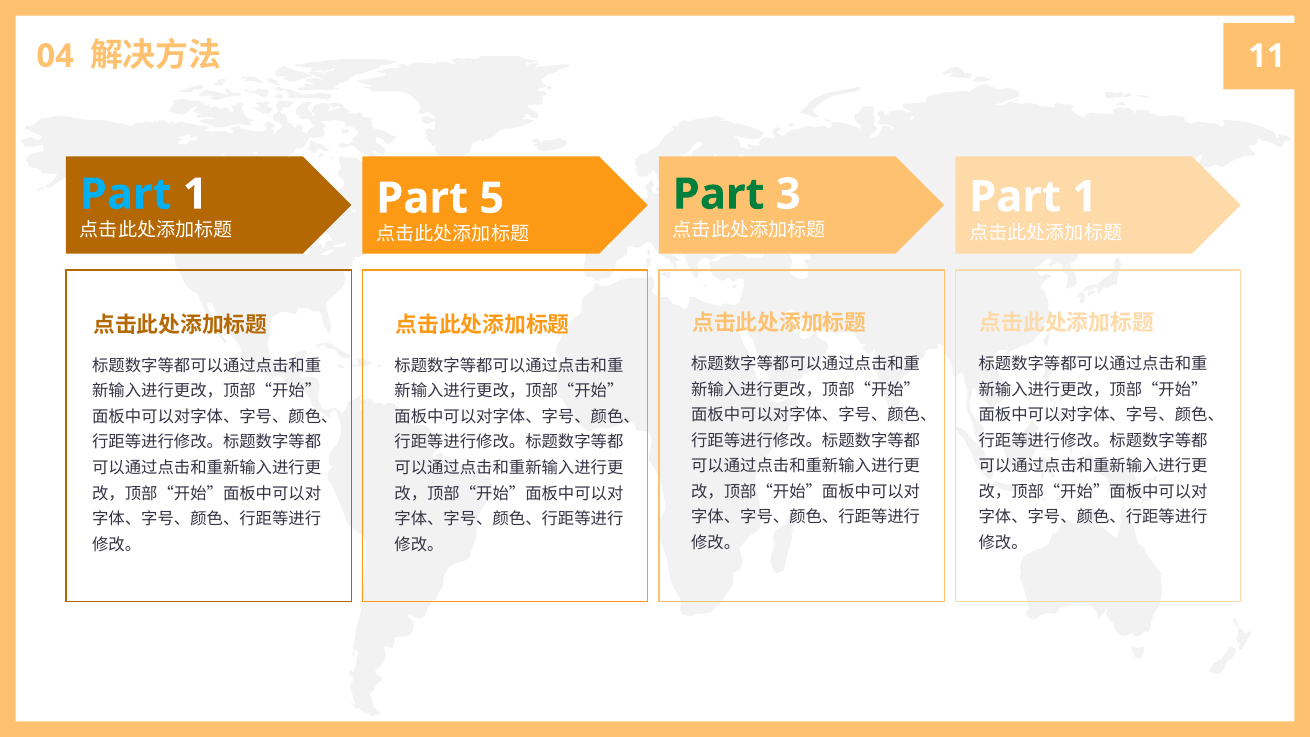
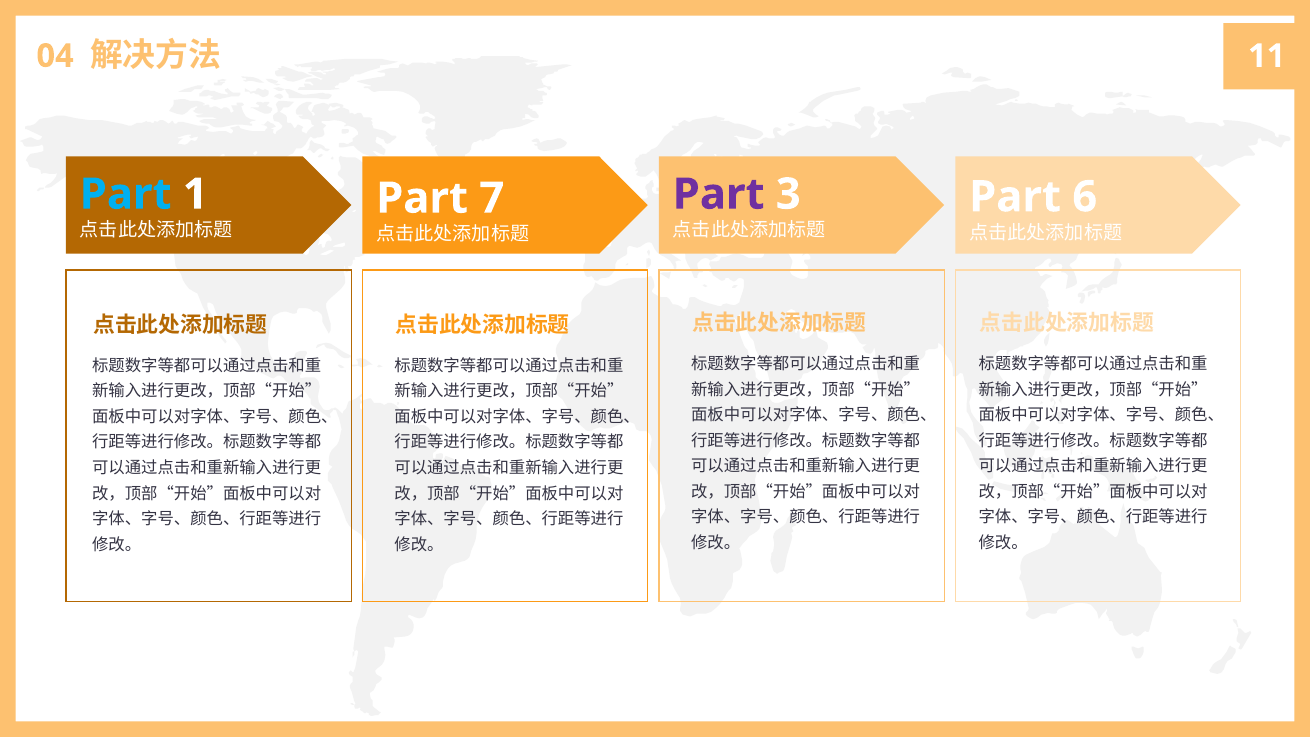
Part at (719, 194) colour: green -> purple
5: 5 -> 7
1 at (1085, 197): 1 -> 6
